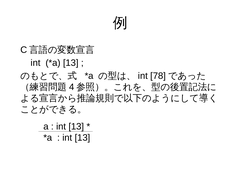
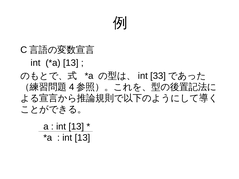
78: 78 -> 33
